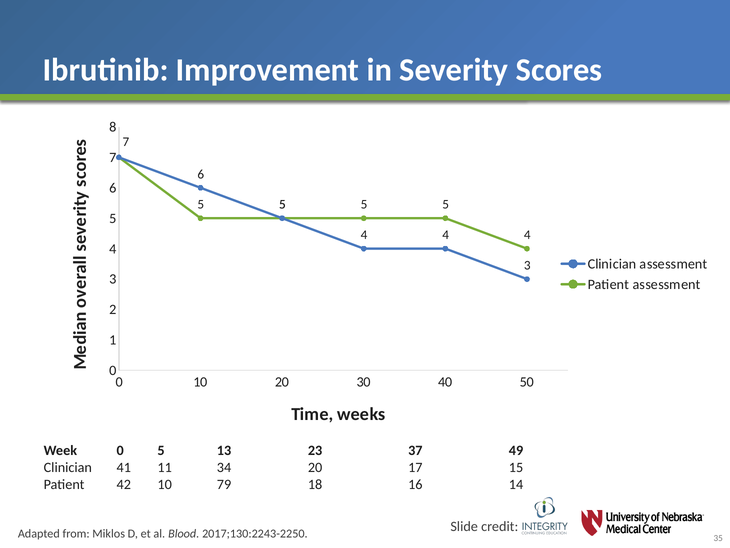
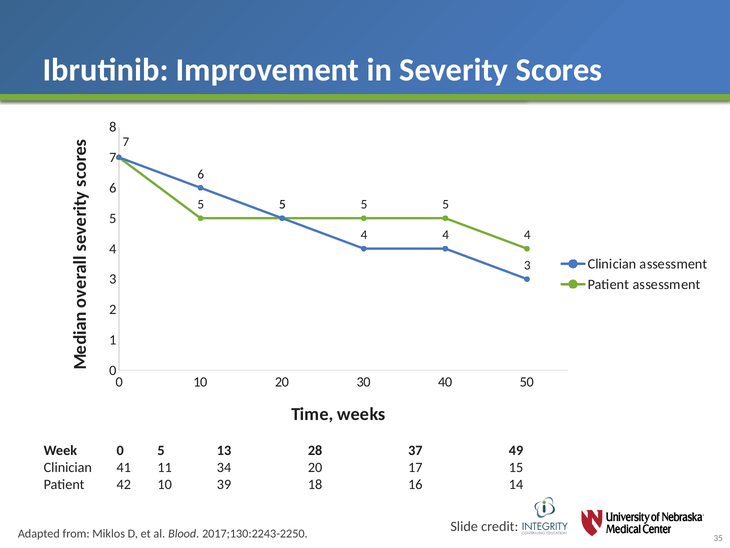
23: 23 -> 28
79: 79 -> 39
